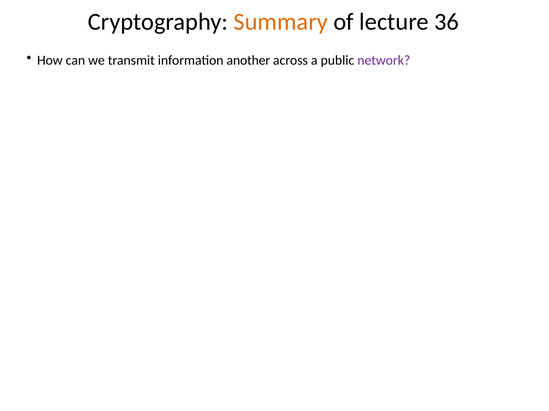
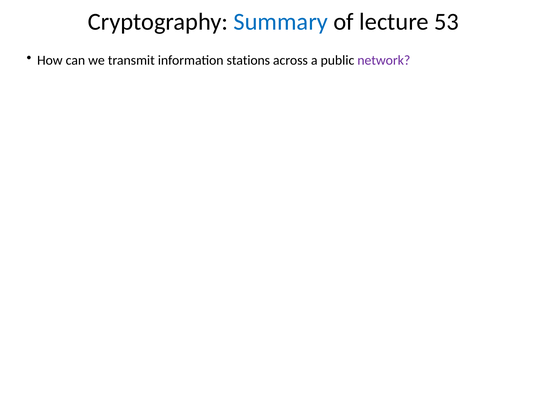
Summary colour: orange -> blue
36: 36 -> 53
another: another -> stations
